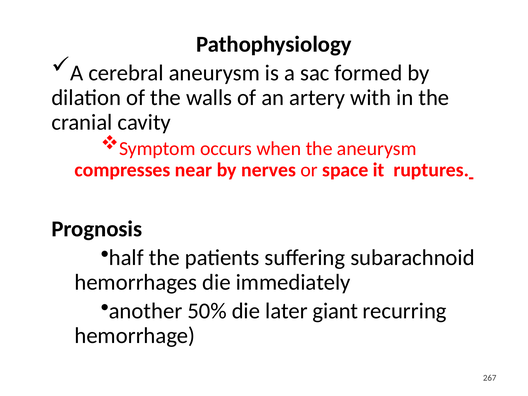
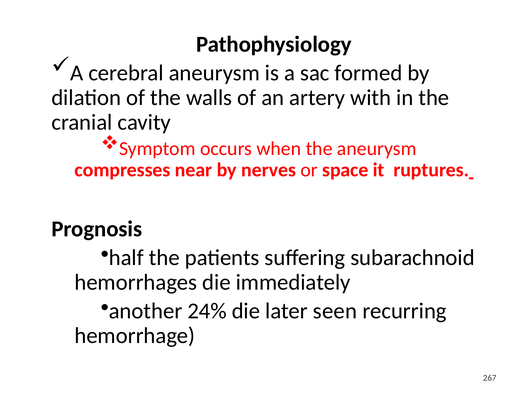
50%: 50% -> 24%
giant: giant -> seen
